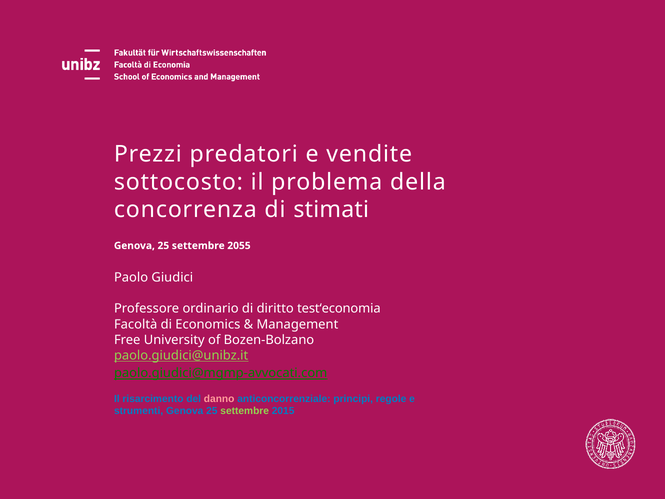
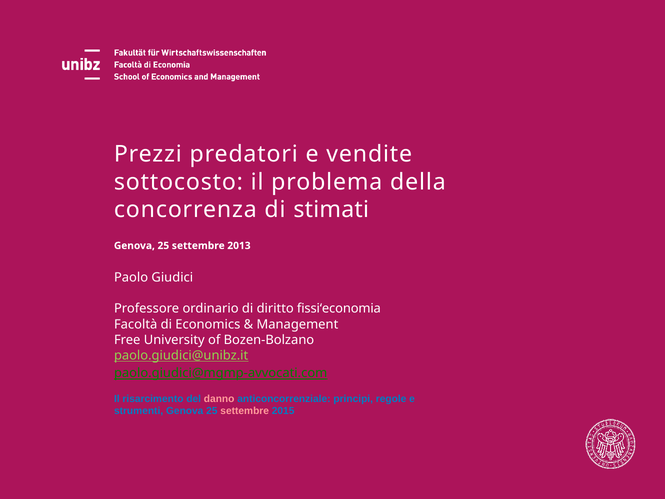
2055: 2055 -> 2013
test‘economia: test‘economia -> fissi‘economia
settembre at (245, 411) colour: light green -> pink
